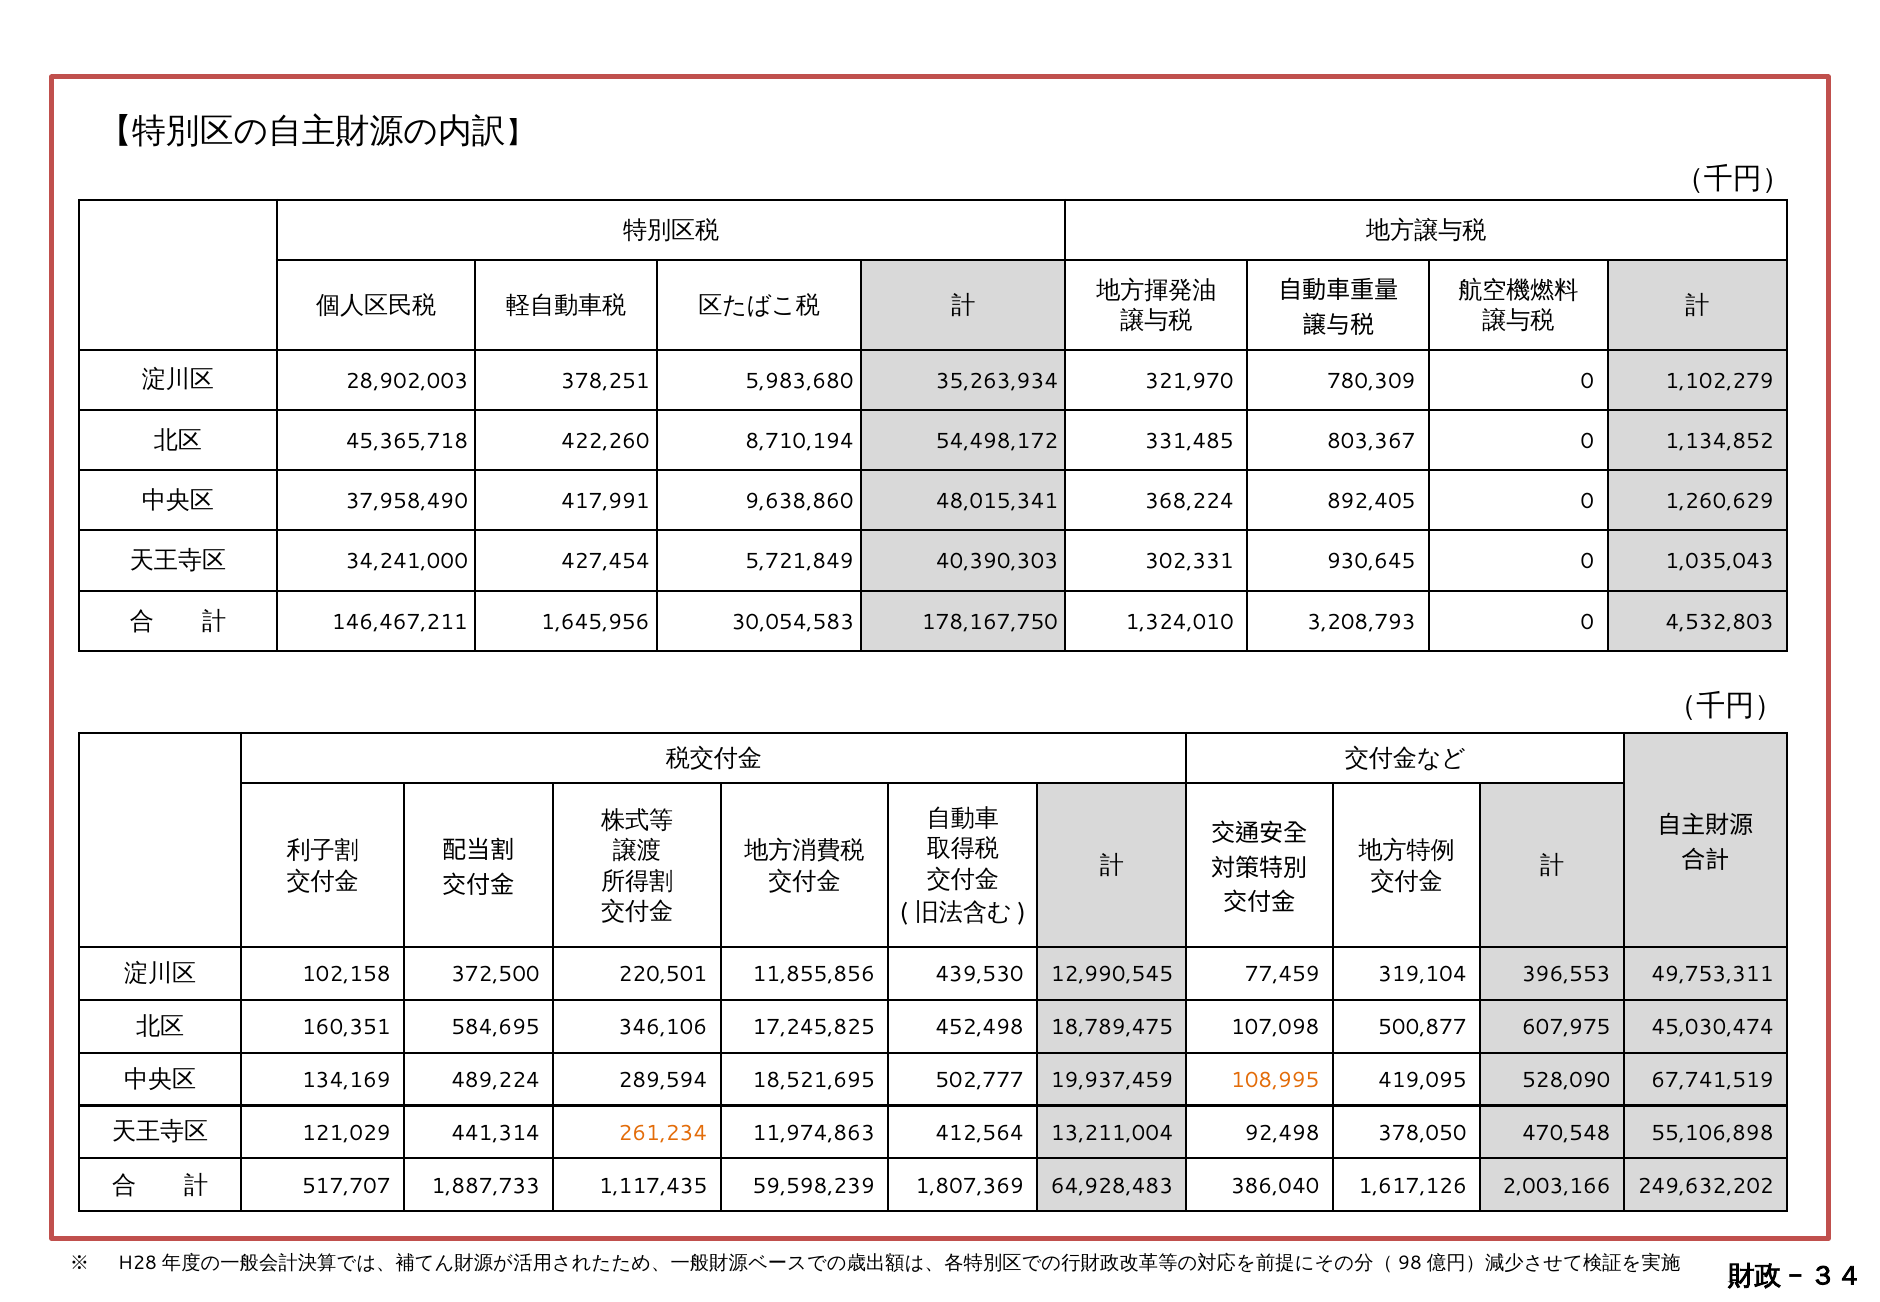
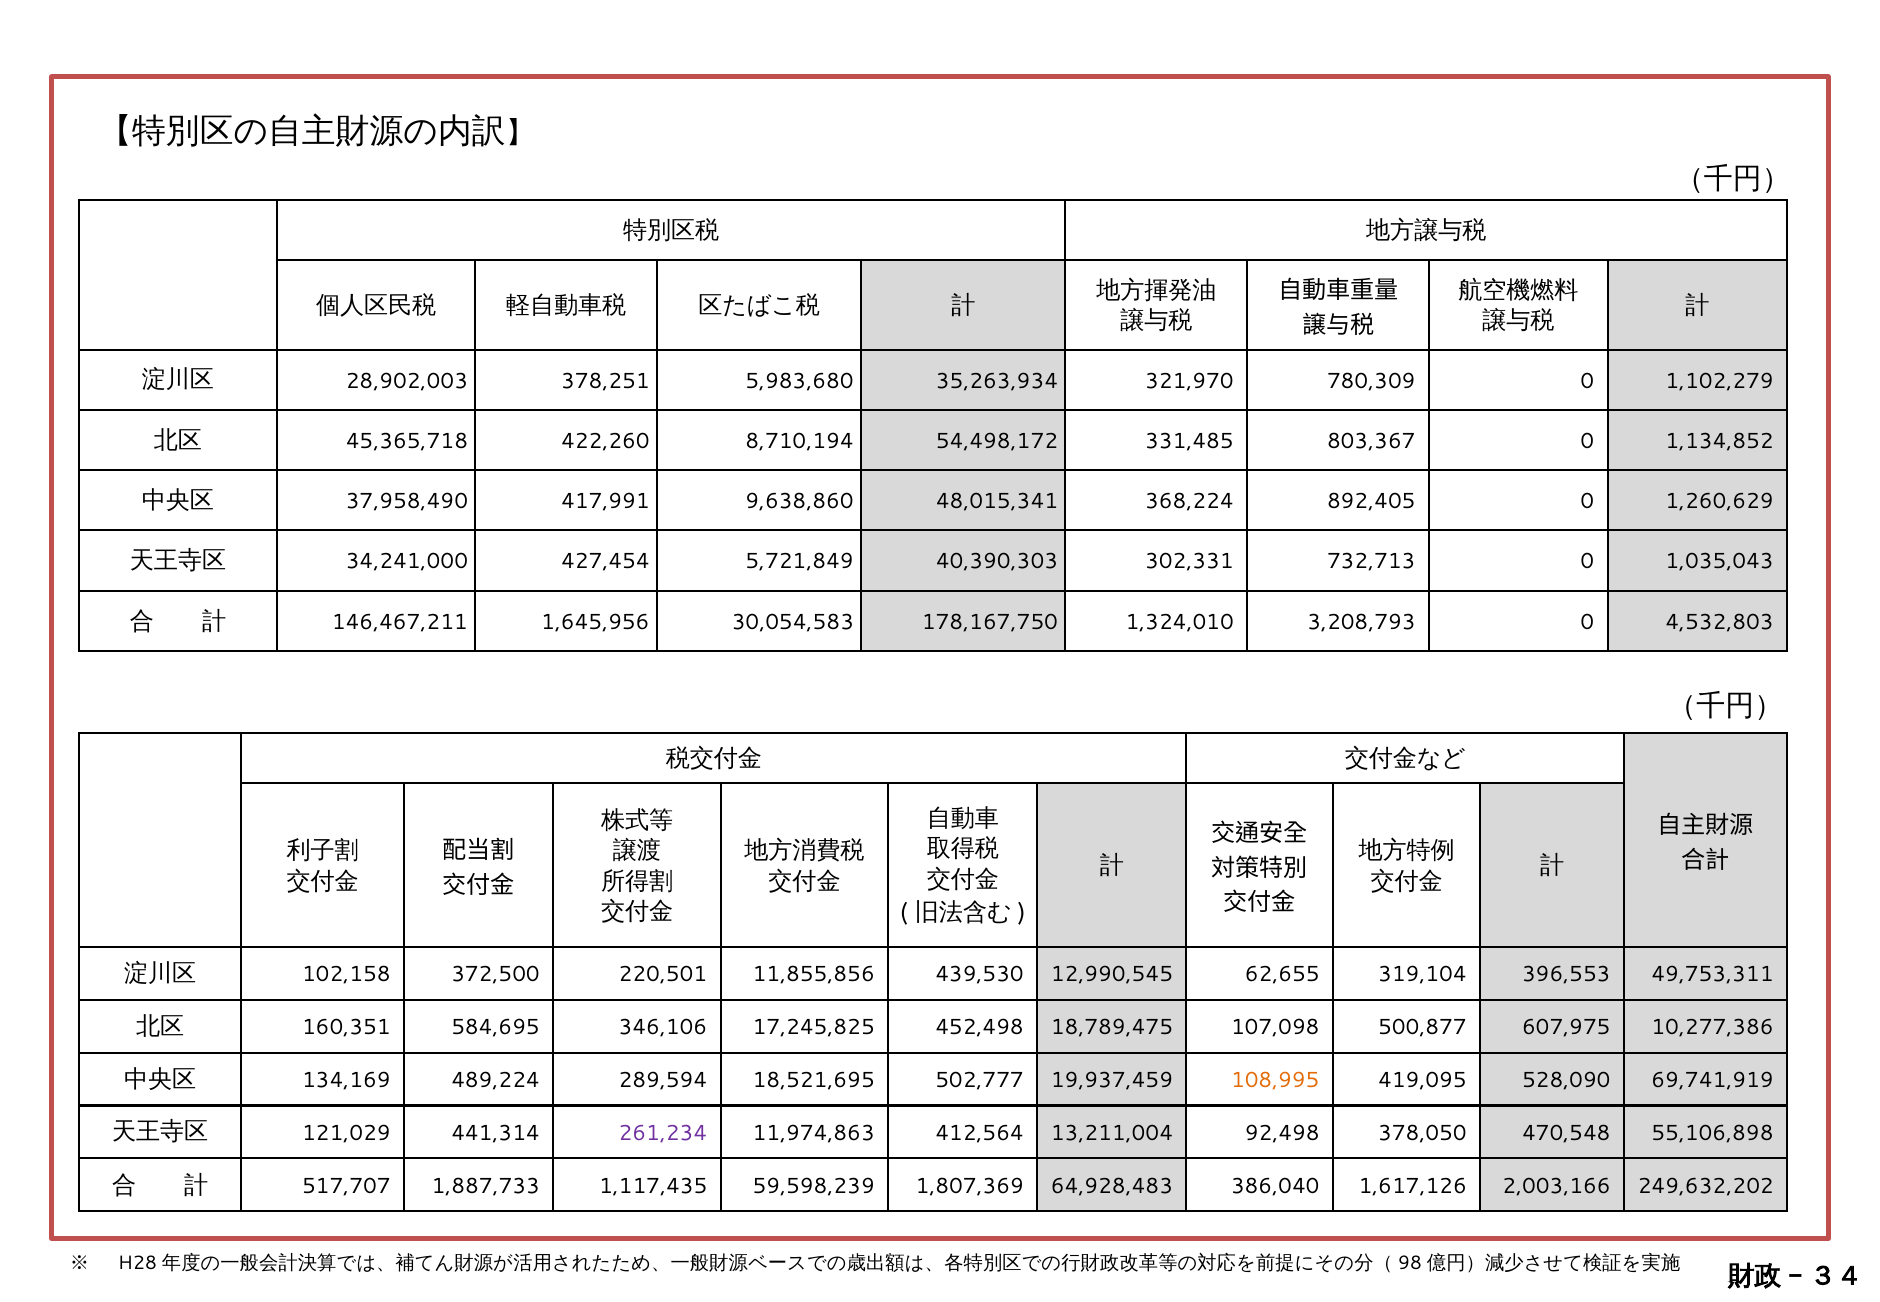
930,645: 930,645 -> 732,713
77,459: 77,459 -> 62,655
45,030,474: 45,030,474 -> 10,277,386
67,741,519: 67,741,519 -> 69,741,919
261,234 colour: orange -> purple
